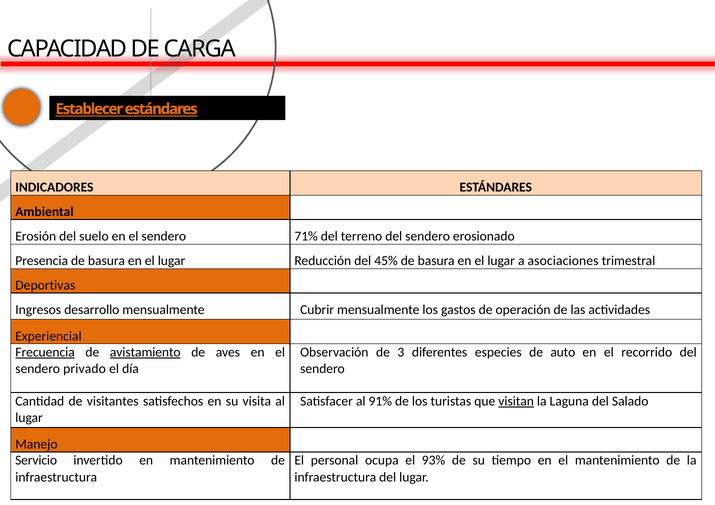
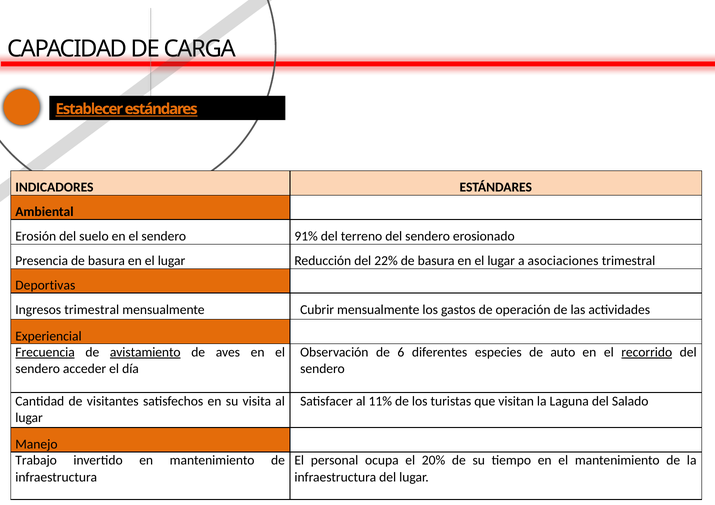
71%: 71% -> 91%
45%: 45% -> 22%
Ingresos desarrollo: desarrollo -> trimestral
3: 3 -> 6
recorrido underline: none -> present
privado: privado -> acceder
91%: 91% -> 11%
visitan underline: present -> none
Servicio: Servicio -> Trabajo
93%: 93% -> 20%
